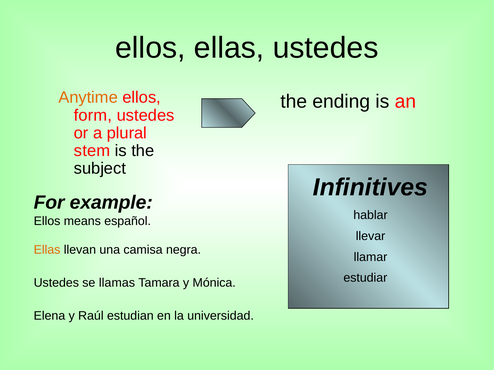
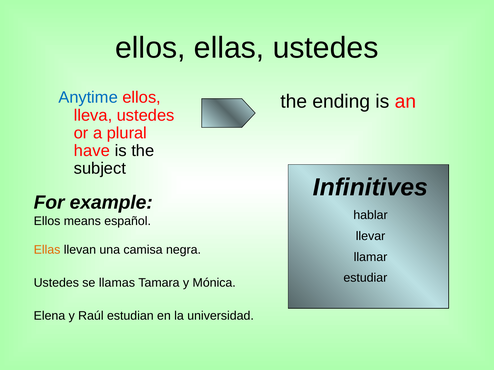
Anytime colour: orange -> blue
form: form -> lleva
stem: stem -> have
